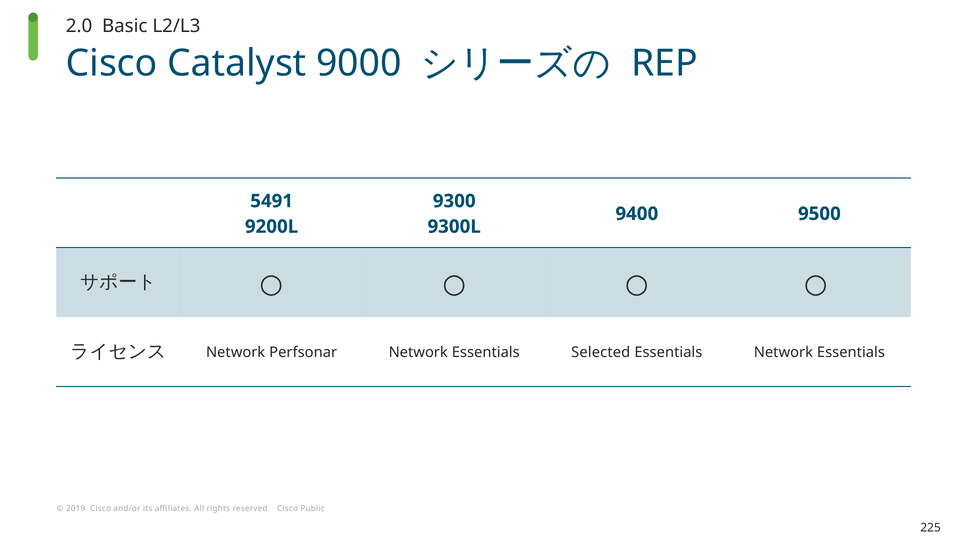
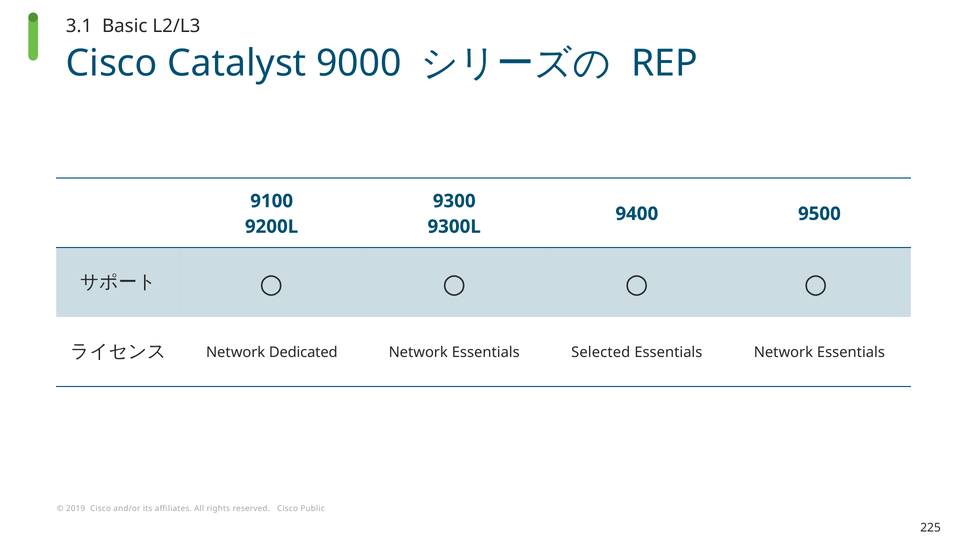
2.0: 2.0 -> 3.1
5491: 5491 -> 9100
Perfsonar: Perfsonar -> Dedicated
